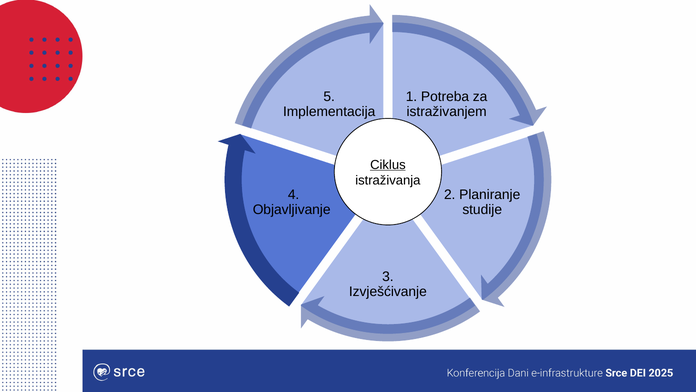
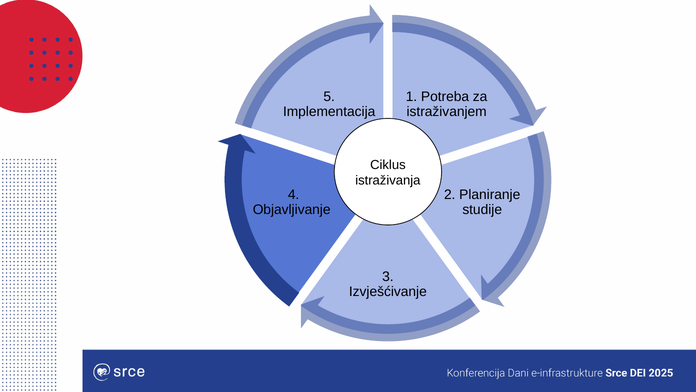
Ciklus underline: present -> none
